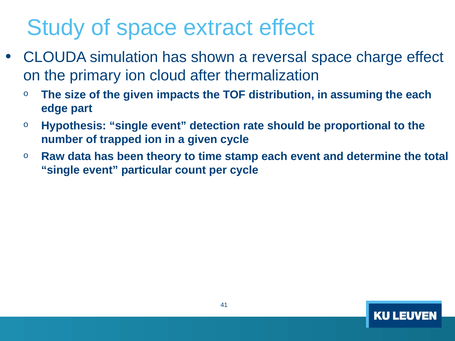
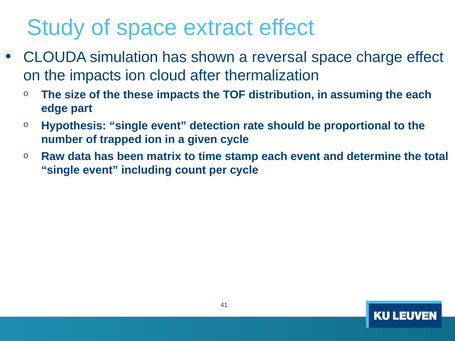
the primary: primary -> impacts
the given: given -> these
theory: theory -> matrix
particular: particular -> including
